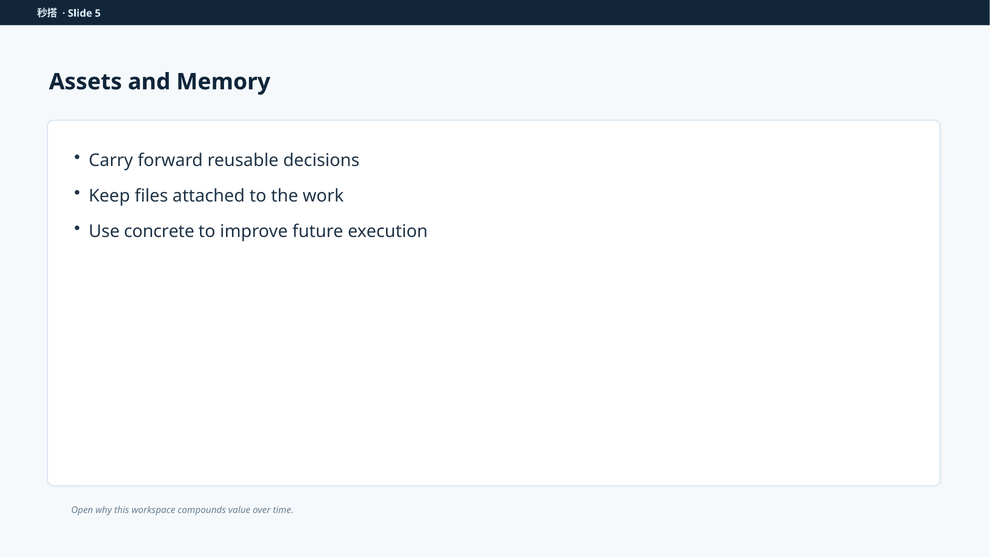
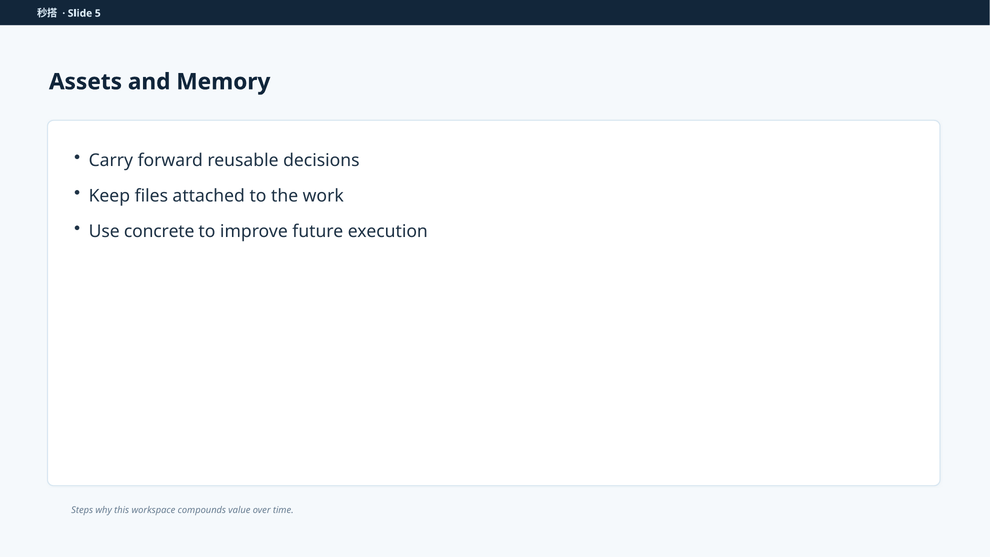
Open: Open -> Steps
